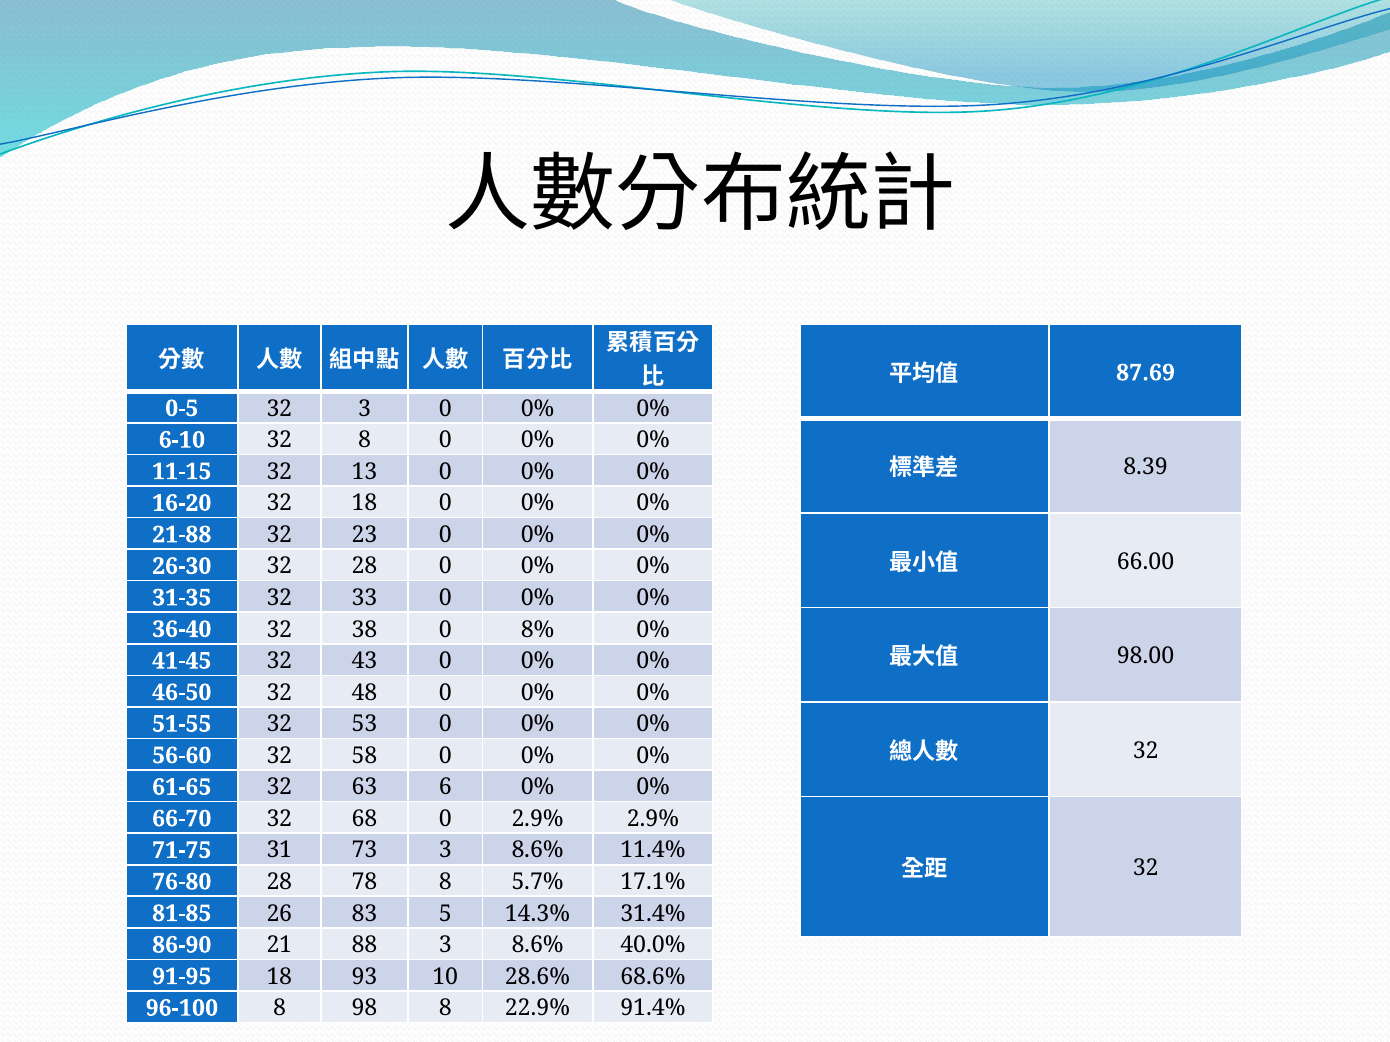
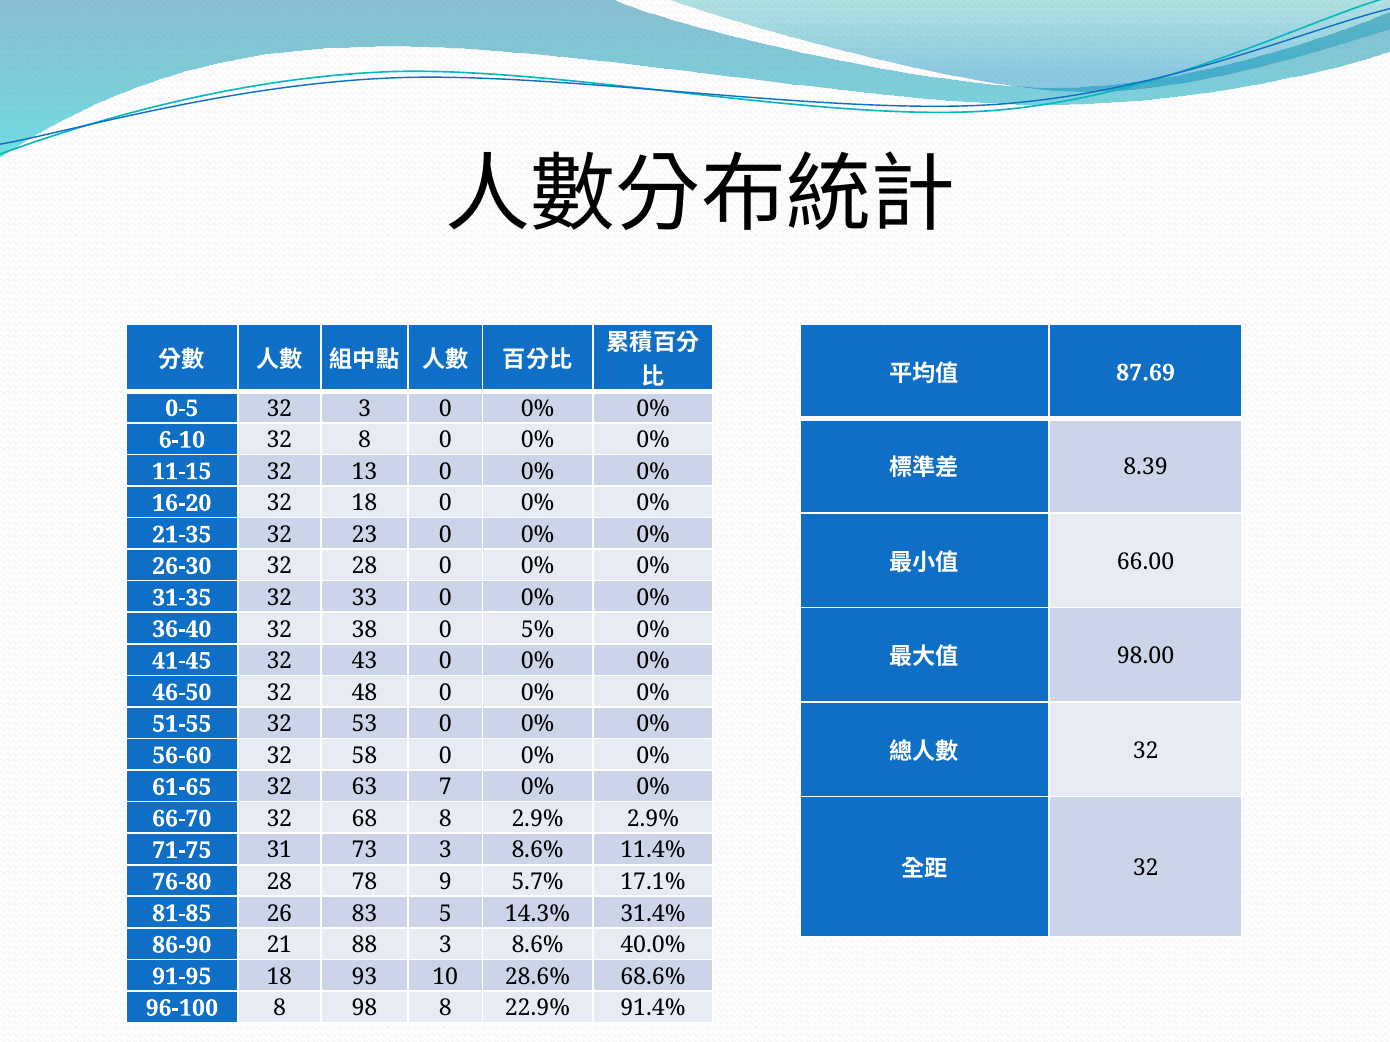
21-88: 21-88 -> 21-35
8%: 8% -> 5%
6: 6 -> 7
68 0: 0 -> 8
78 8: 8 -> 9
